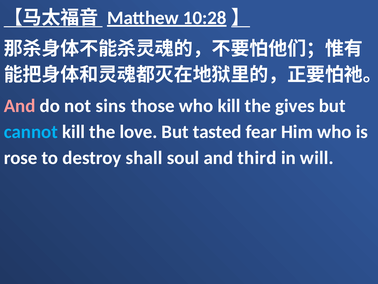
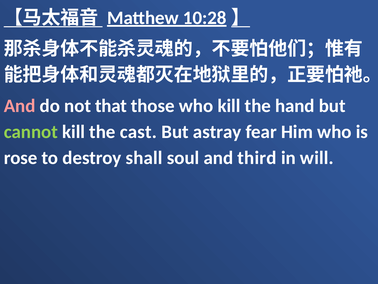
sins: sins -> that
gives: gives -> hand
cannot colour: light blue -> light green
love: love -> cast
tasted: tasted -> astray
